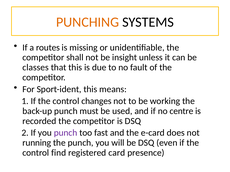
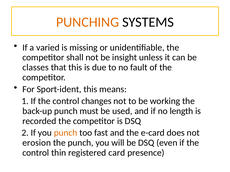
routes: routes -> varied
centre: centre -> length
punch at (66, 133) colour: purple -> orange
running: running -> erosion
find: find -> thin
